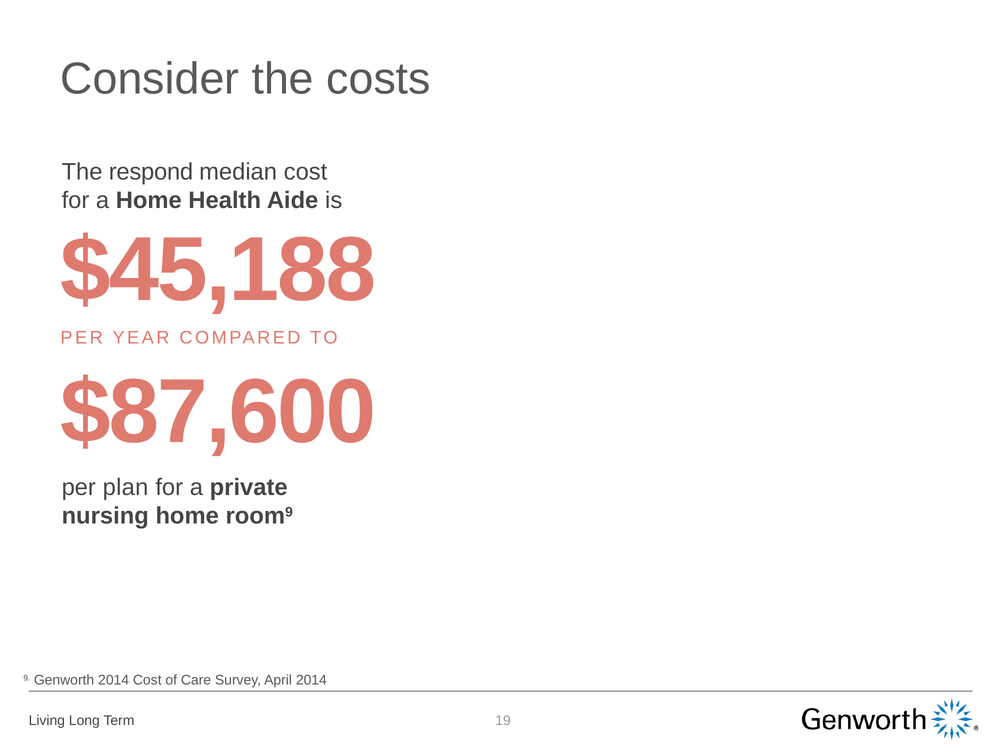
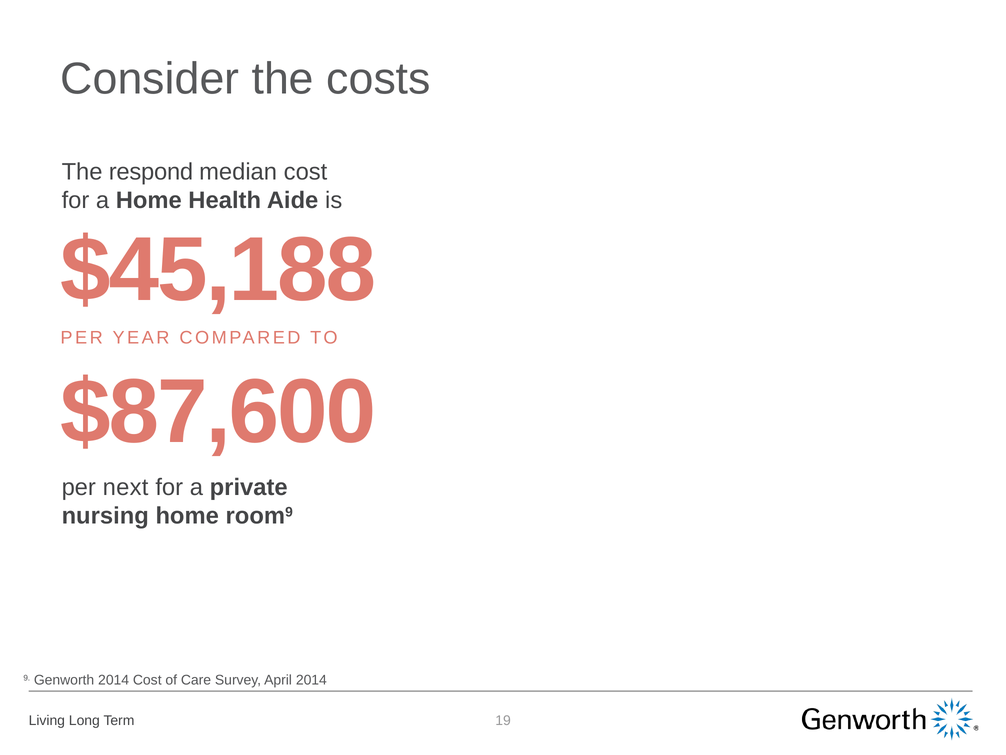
plan: plan -> next
